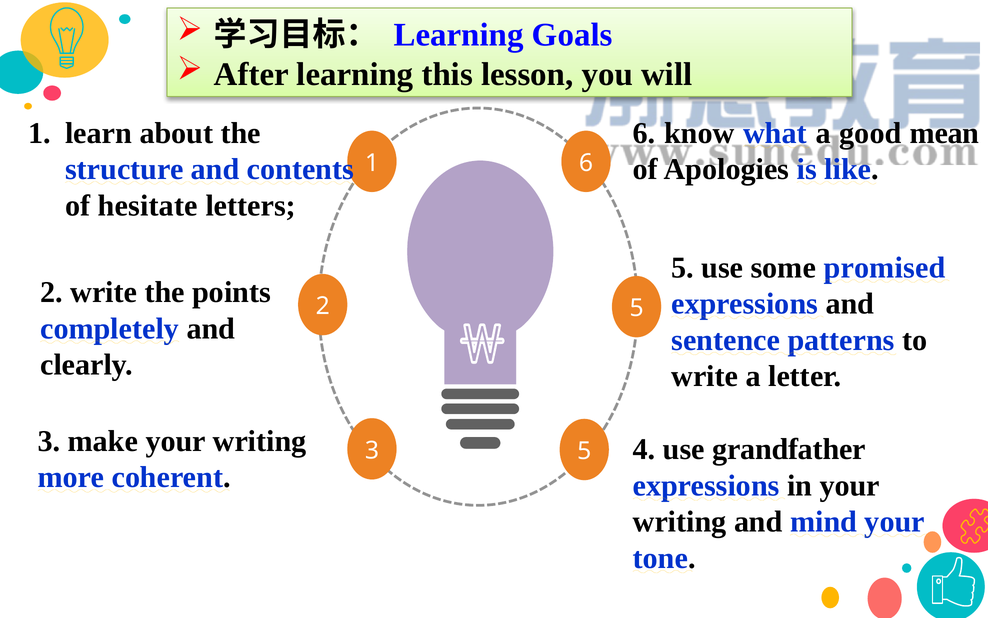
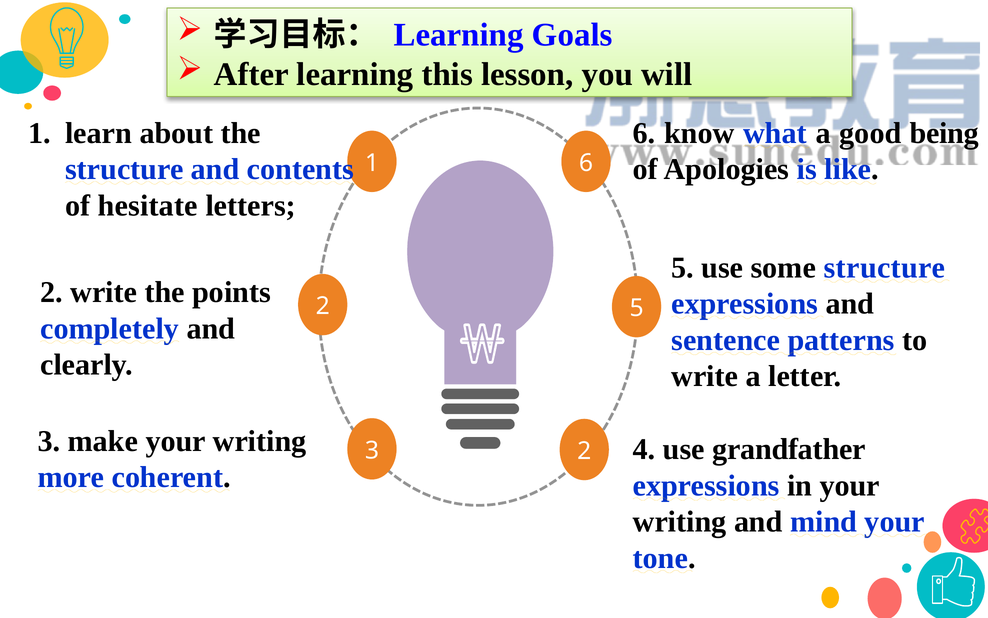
mean: mean -> being
some promised: promised -> structure
3 5: 5 -> 2
